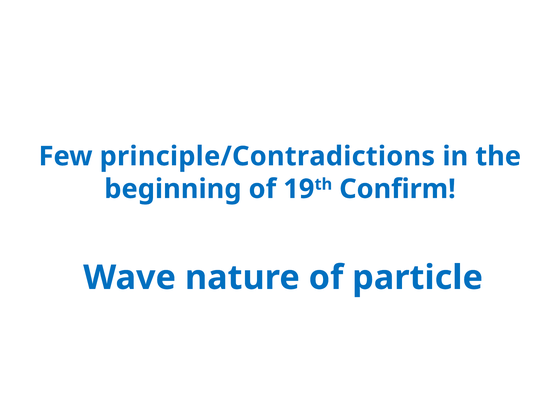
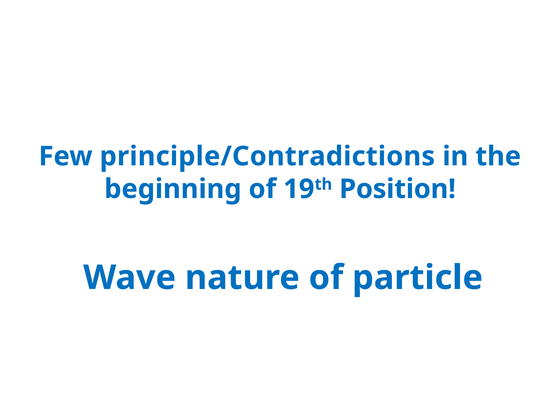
Confirm: Confirm -> Position
